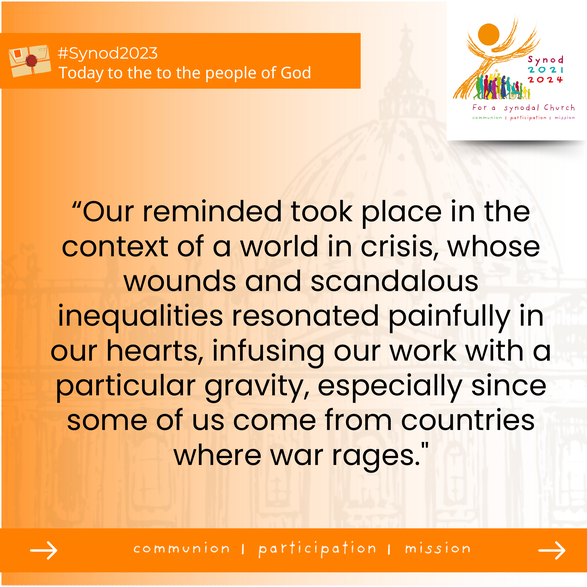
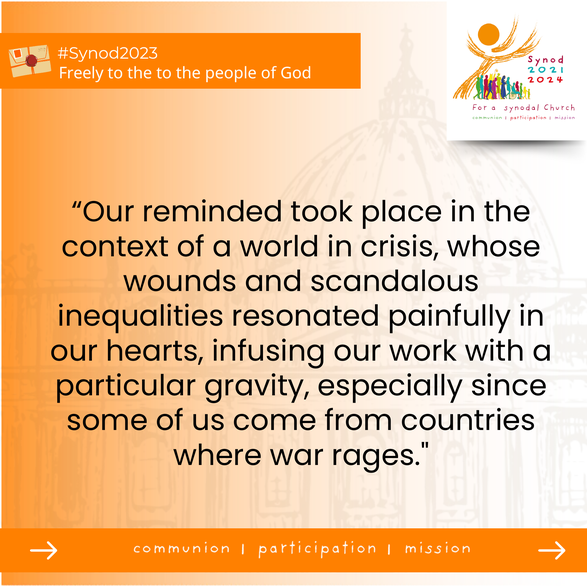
Today: Today -> Freely
